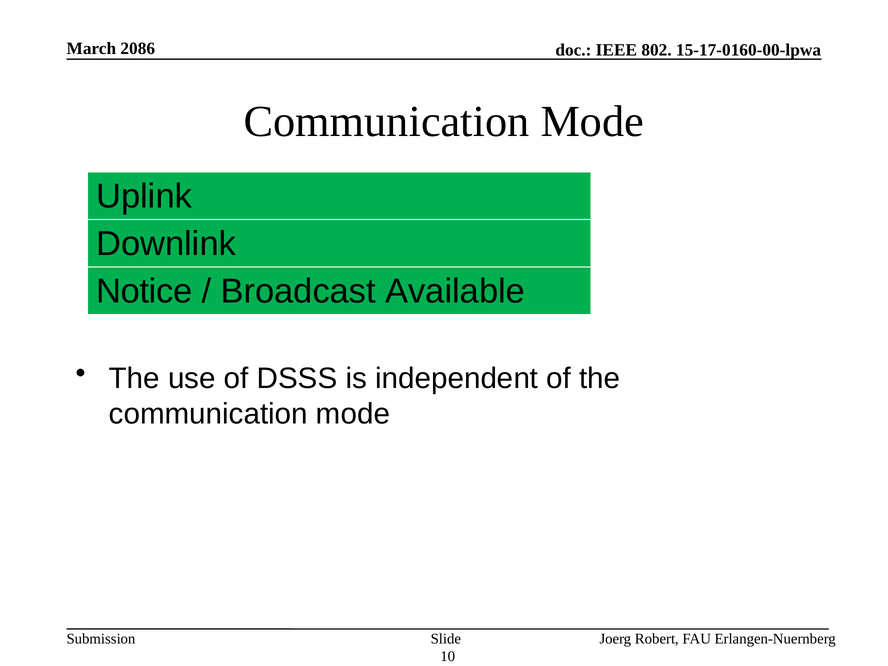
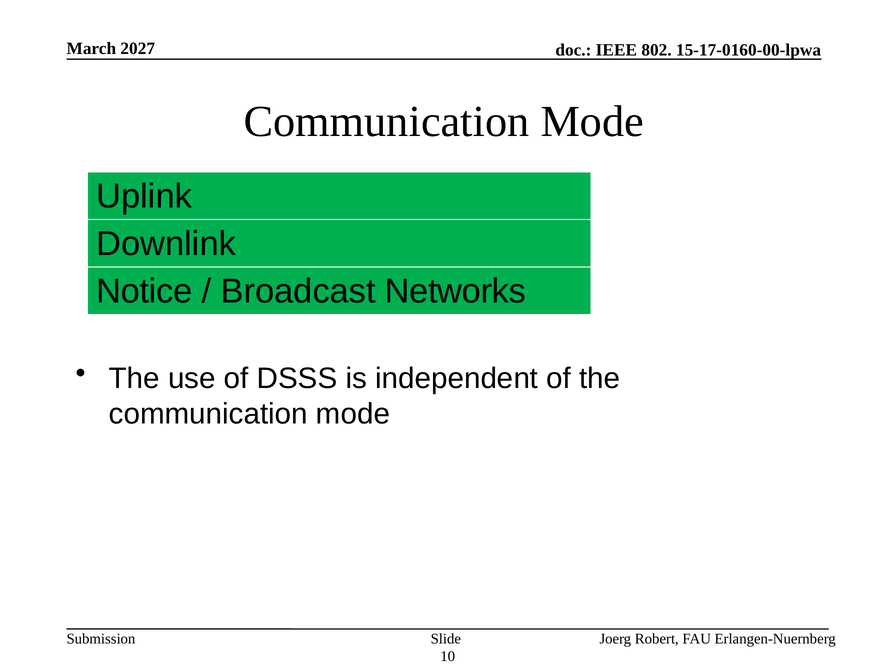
2086: 2086 -> 2027
Available: Available -> Networks
